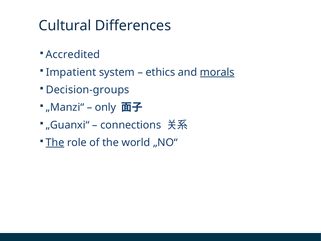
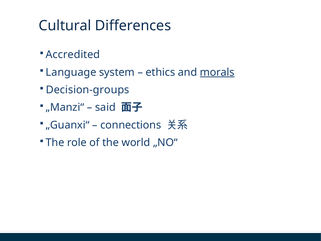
Impatient: Impatient -> Language
only: only -> said
The at (55, 142) underline: present -> none
